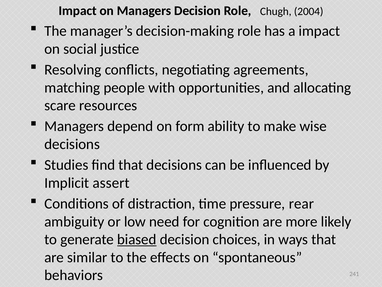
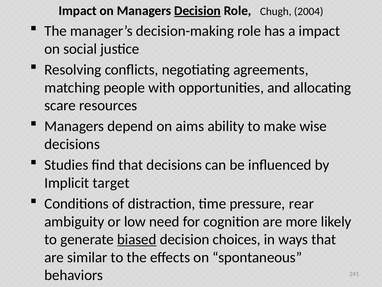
Decision at (197, 11) underline: none -> present
form: form -> aims
assert: assert -> target
